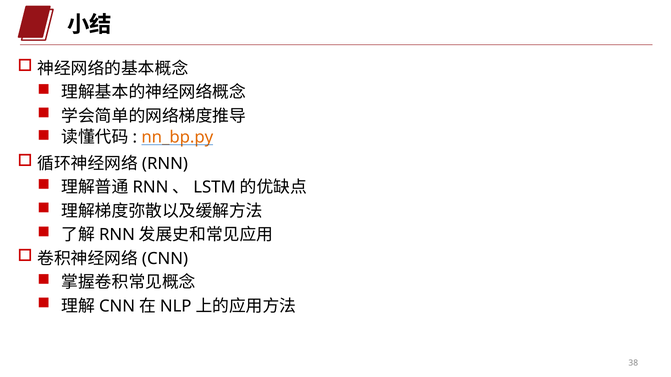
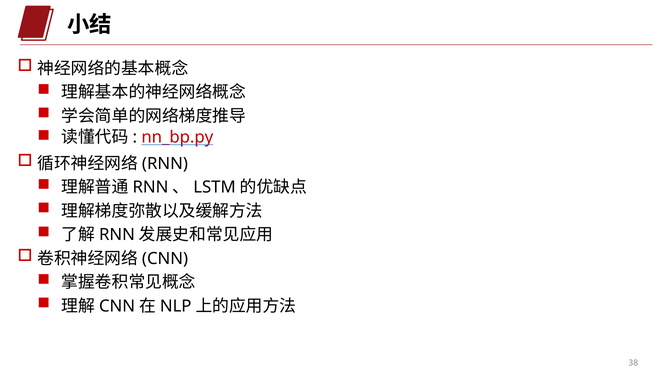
nn_bp.py colour: orange -> red
